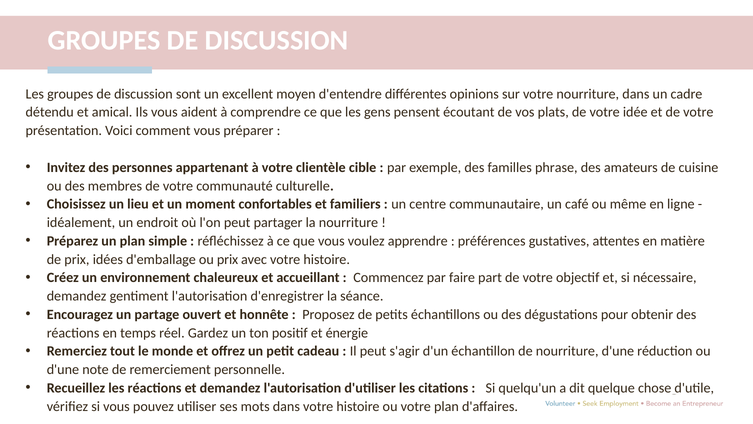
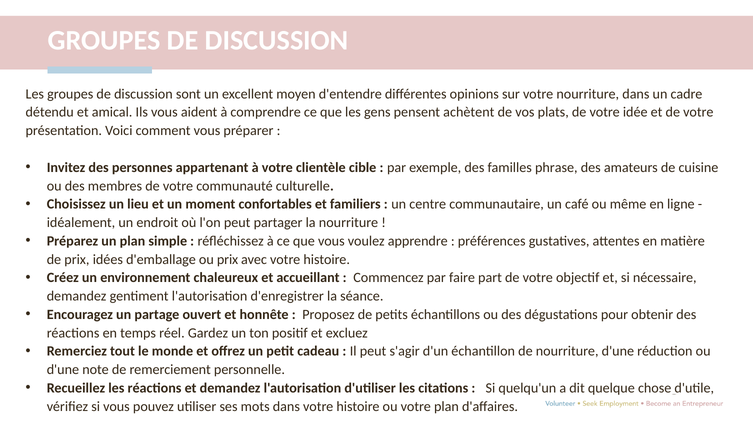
écoutant: écoutant -> achètent
énergie: énergie -> excluez
